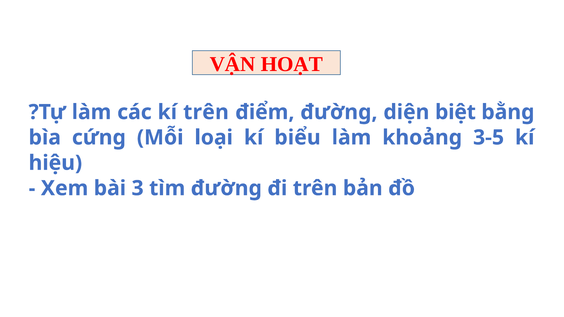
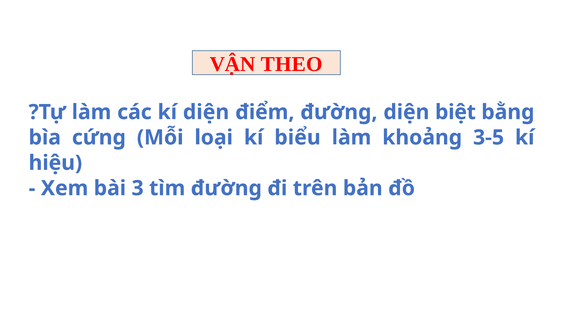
HOẠT: HOẠT -> THEO
kí trên: trên -> diện
